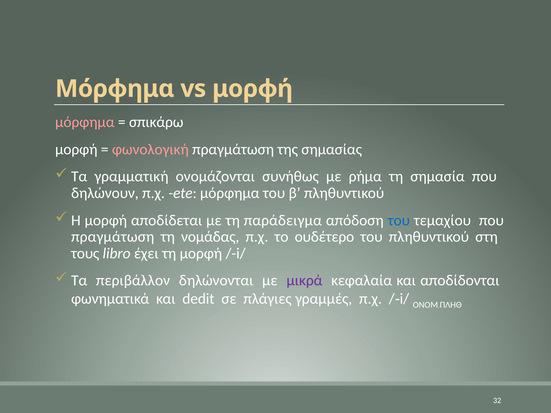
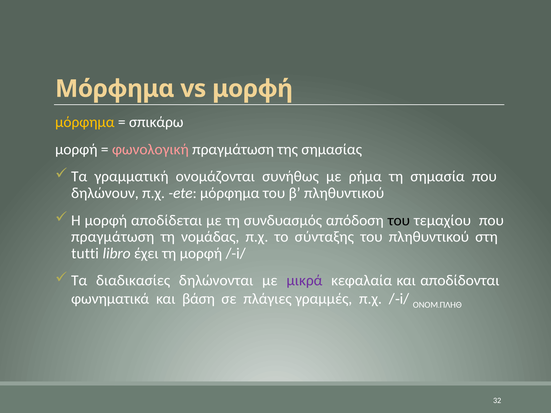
μόρφημα at (85, 122) colour: pink -> yellow
παράδειγμα: παράδειγμα -> συνδυασμός
του at (399, 220) colour: blue -> black
ουδέτερο: ουδέτερο -> σύνταξης
τους: τους -> tutti
περιβάλλον: περιβάλλον -> διαδικασίες
dedit: dedit -> βάση
